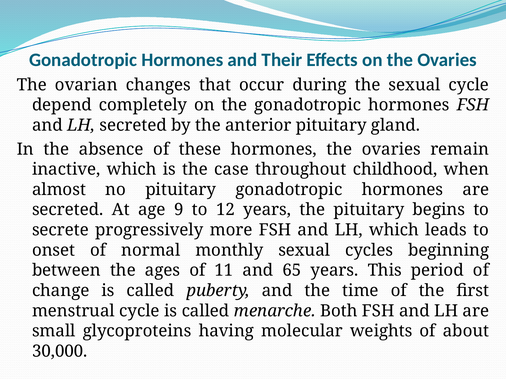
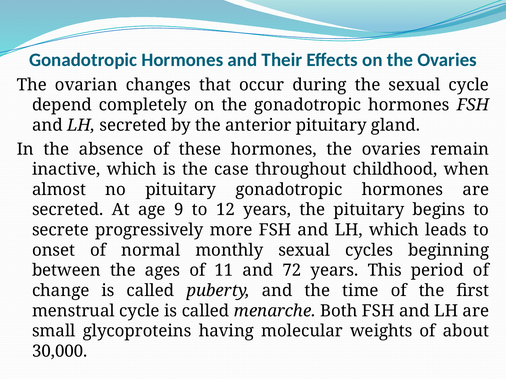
65: 65 -> 72
